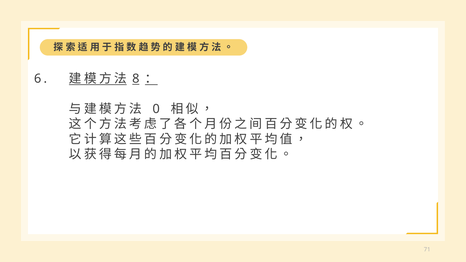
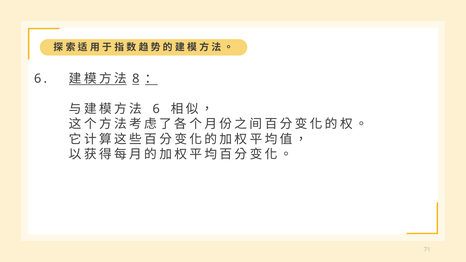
0 at (156, 109): 0 -> 6
